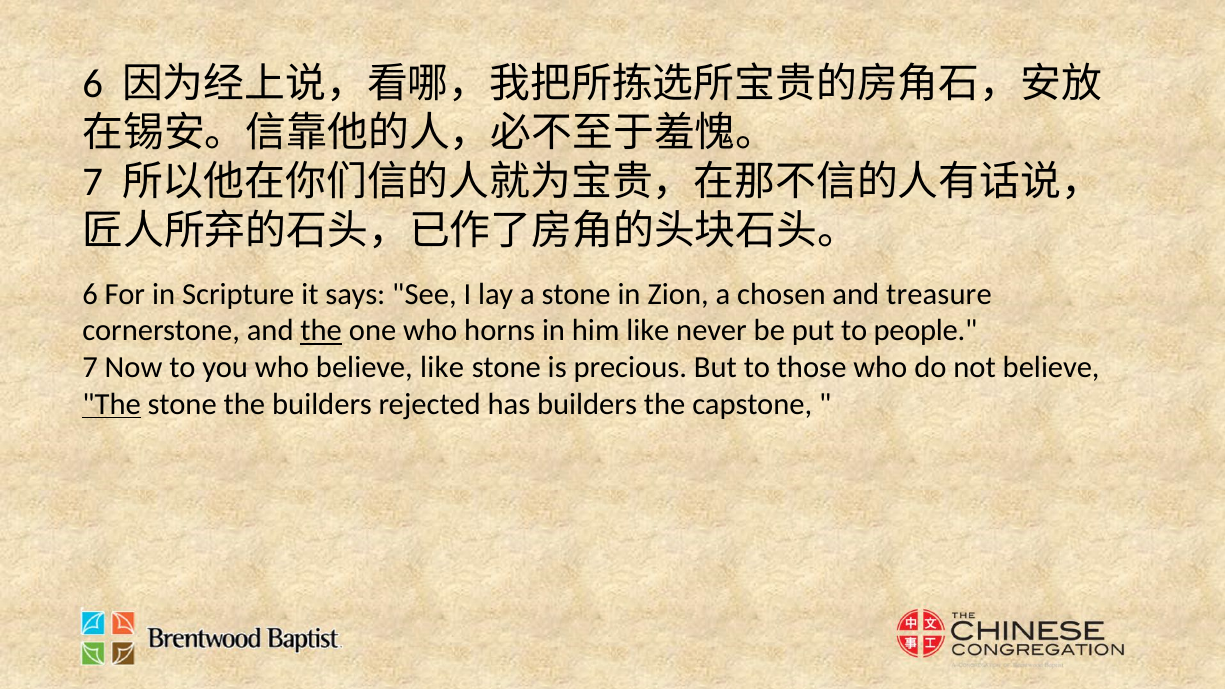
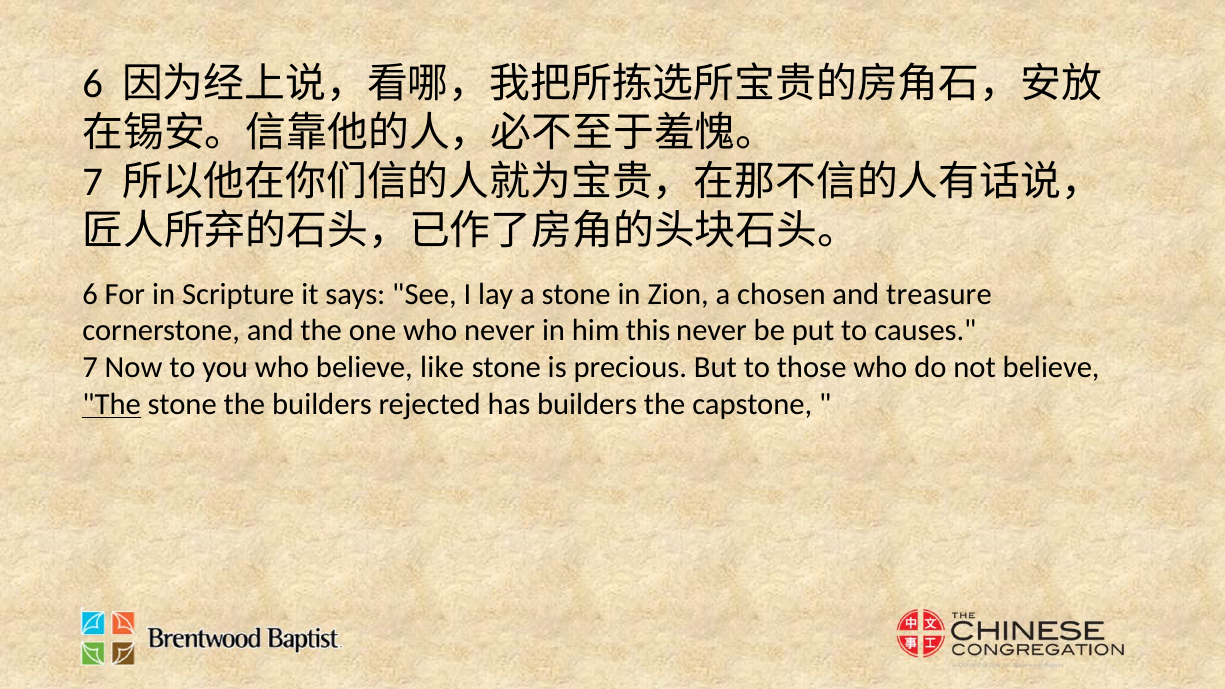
the at (321, 331) underline: present -> none
who horns: horns -> never
him like: like -> this
people: people -> causes
